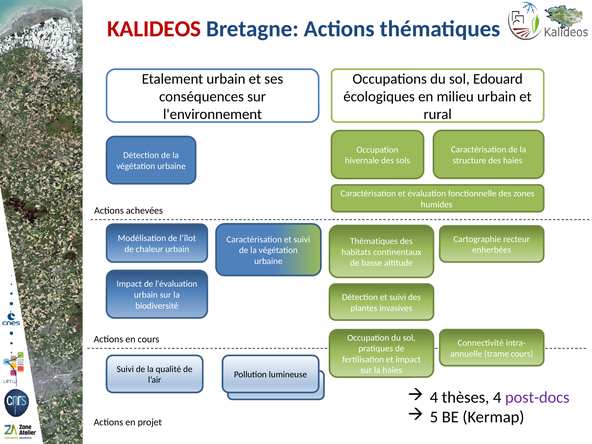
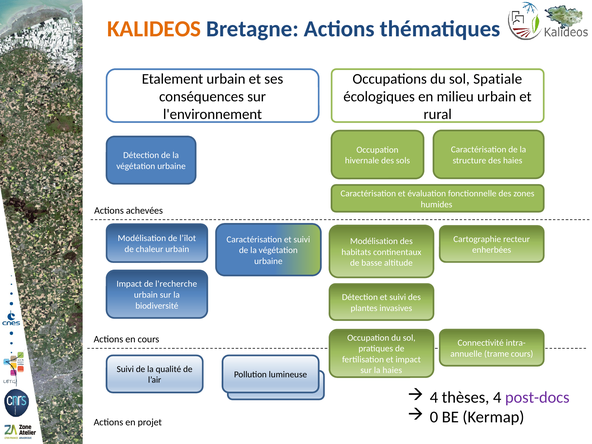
KALIDEOS colour: red -> orange
Edouard: Edouard -> Spatiale
Thématiques at (374, 241): Thématiques -> Modélisation
l'évaluation: l'évaluation -> l'recherche
5: 5 -> 0
